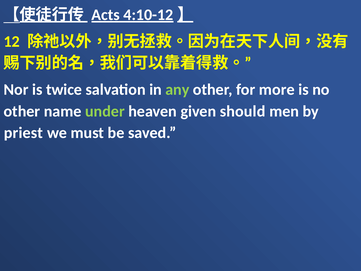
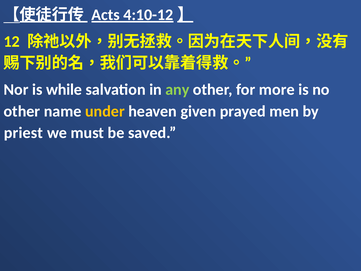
twice: twice -> while
under colour: light green -> yellow
should: should -> prayed
